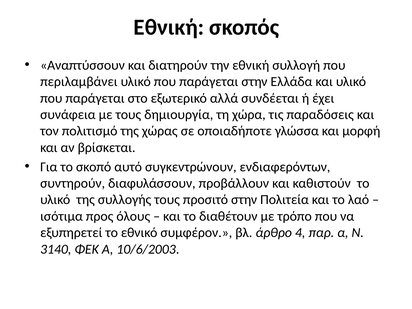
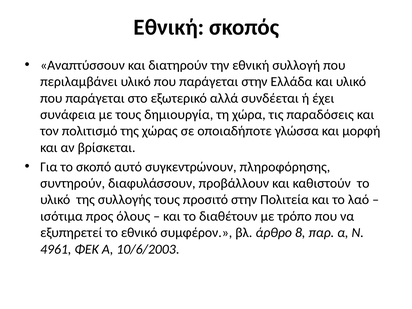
ενδιαφερόντων: ενδιαφερόντων -> πληροφόρησης
4: 4 -> 8
3140: 3140 -> 4961
